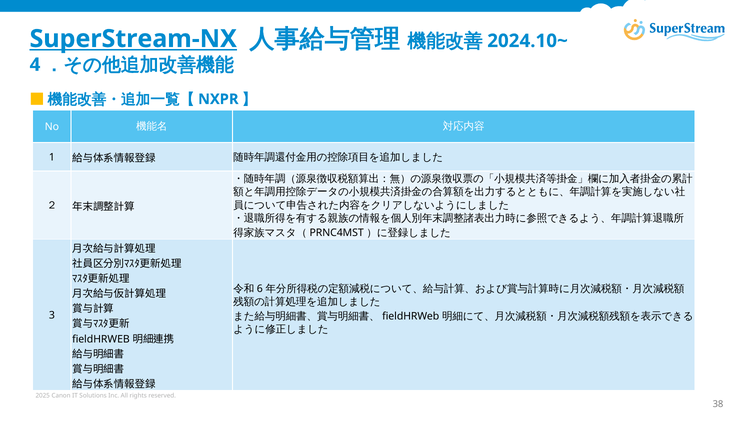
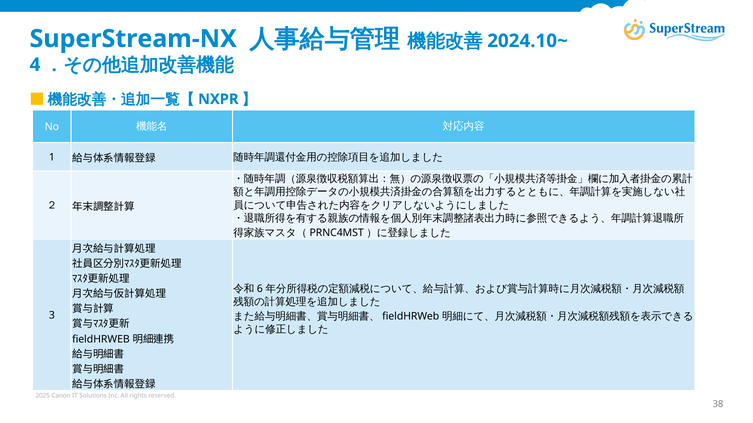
SuperStream-NX underline: present -> none
